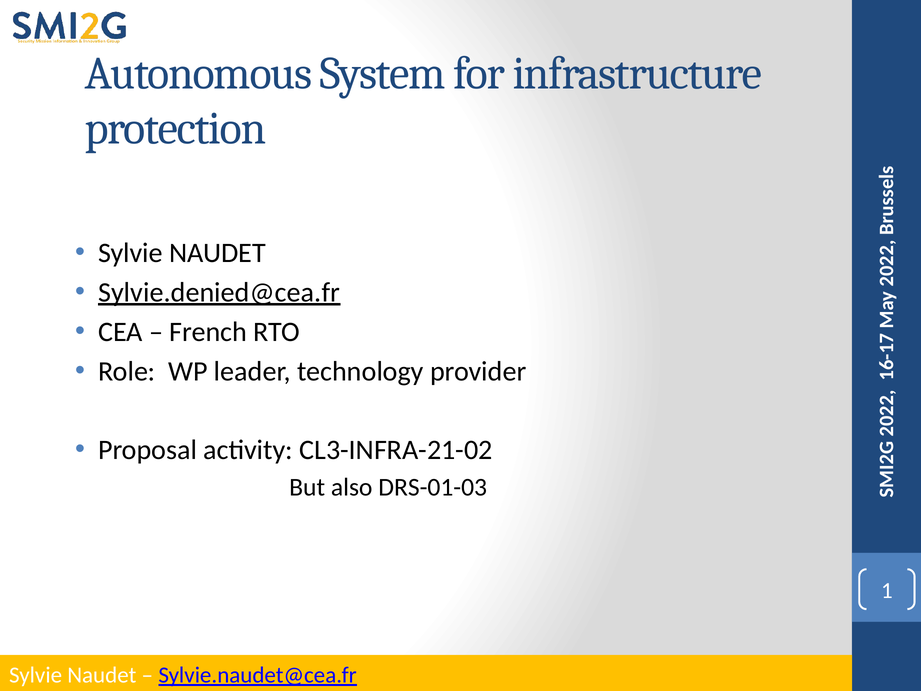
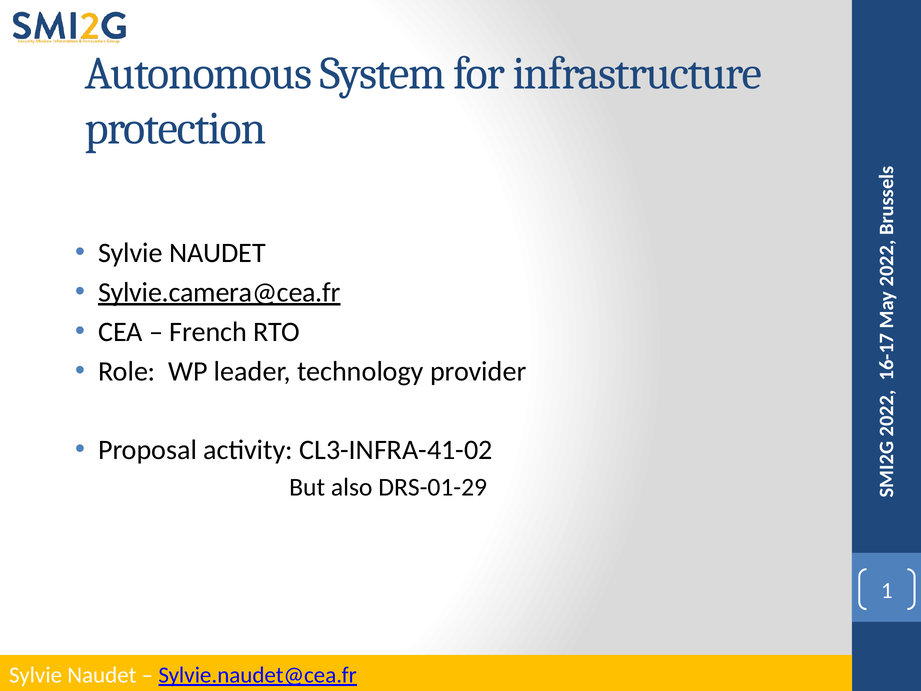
Sylvie.denied@cea.fr: Sylvie.denied@cea.fr -> Sylvie.camera@cea.fr
CL3-INFRA-21-02: CL3-INFRA-21-02 -> CL3-INFRA-41-02
DRS-01-03: DRS-01-03 -> DRS-01-29
